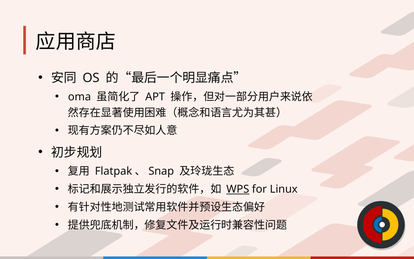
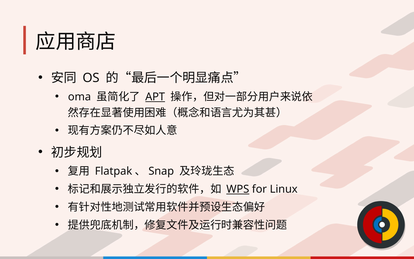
APT underline: none -> present
